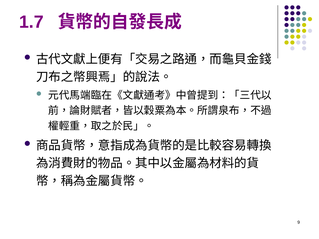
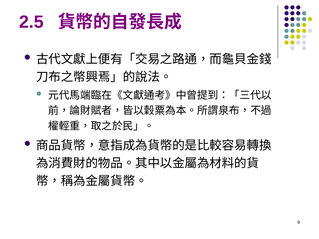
1.7: 1.7 -> 2.5
